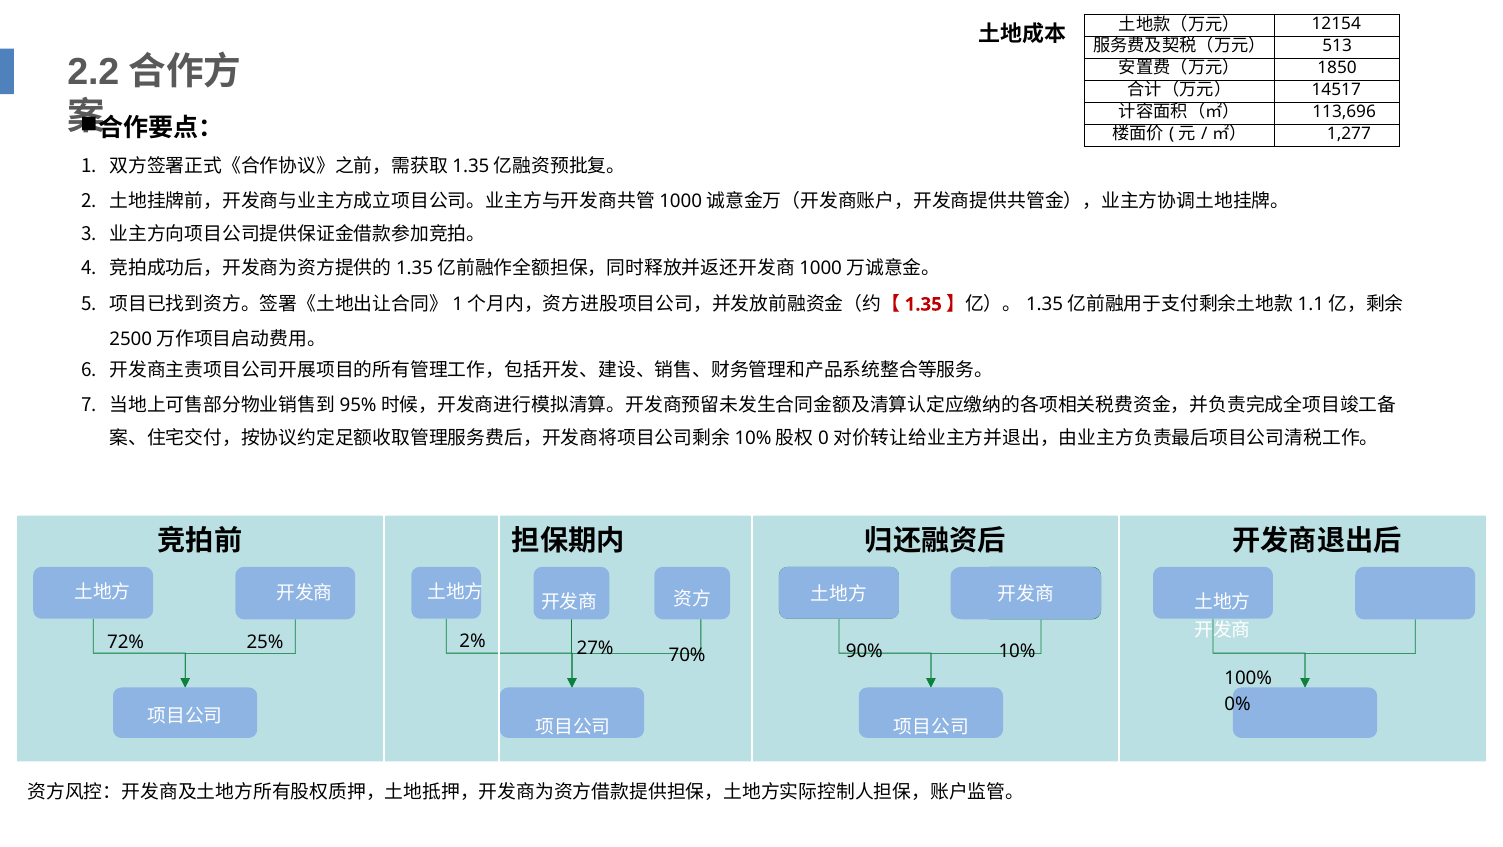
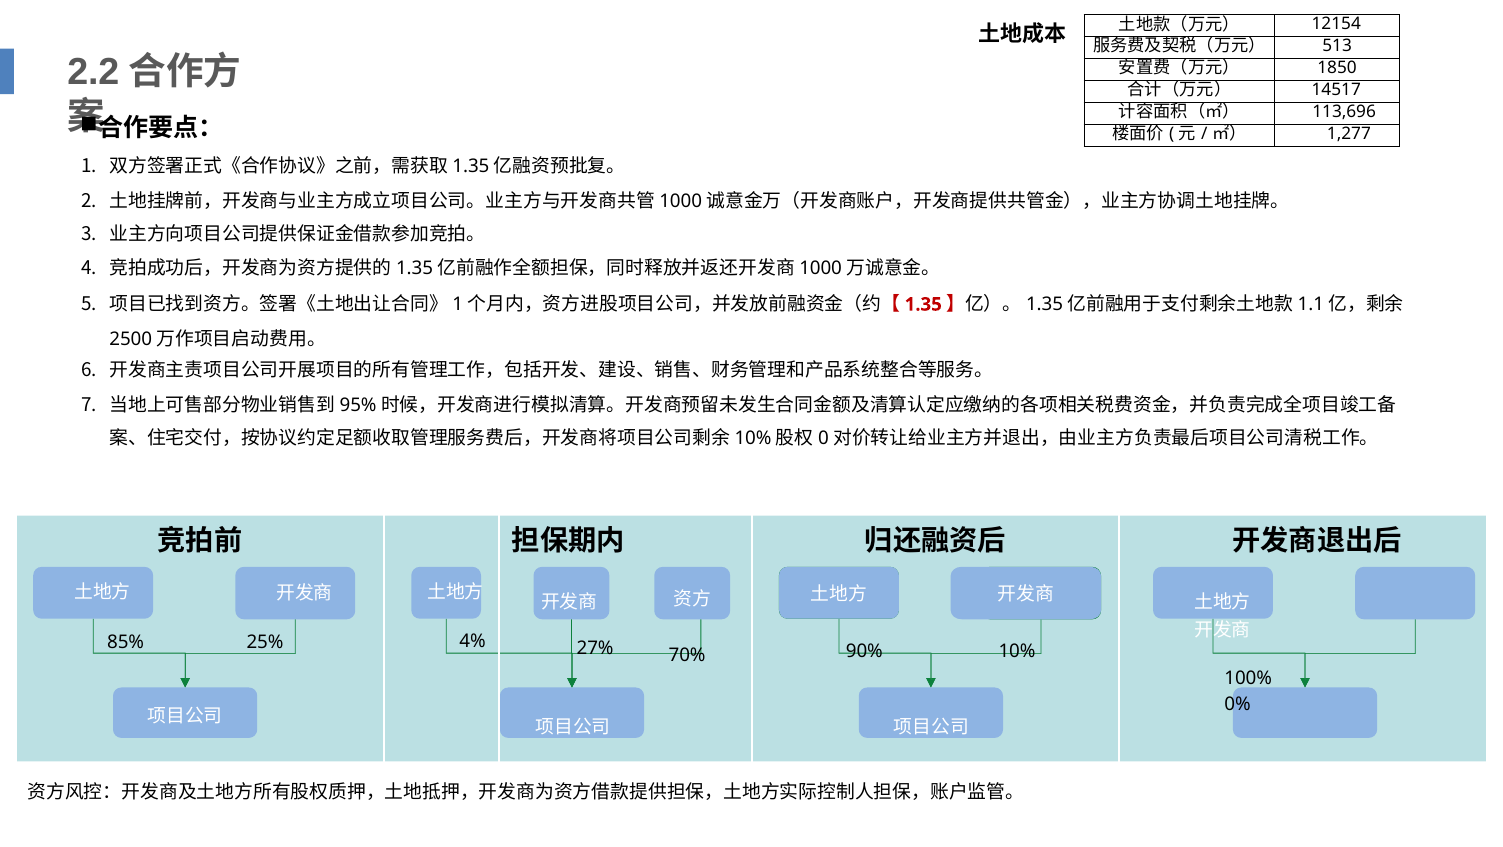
2%: 2% -> 4%
72%: 72% -> 85%
